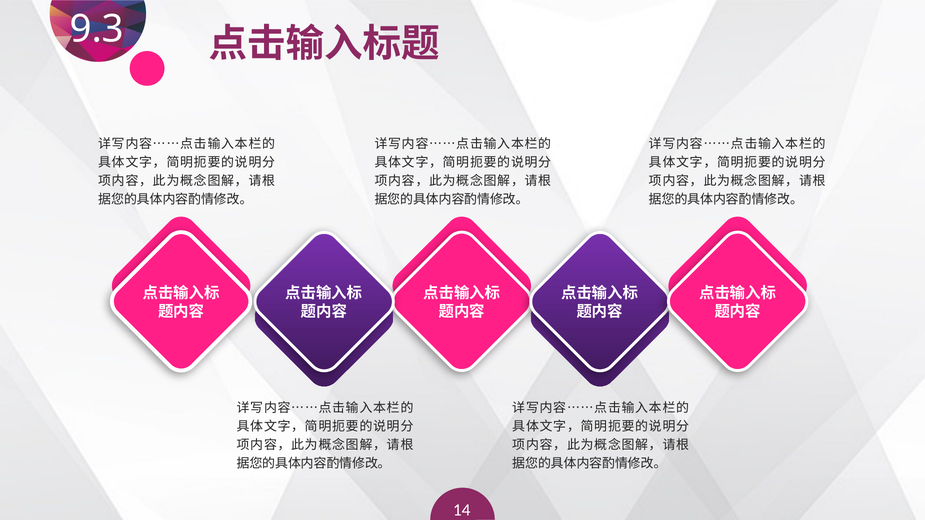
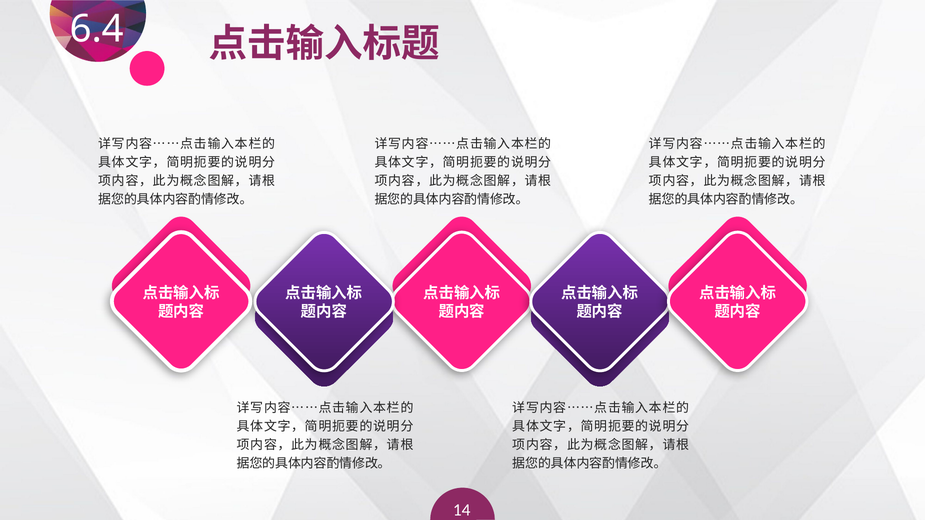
9.3: 9.3 -> 6.4
